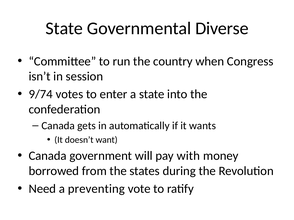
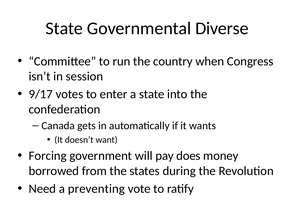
9/74: 9/74 -> 9/17
Canada at (48, 156): Canada -> Forcing
with: with -> does
